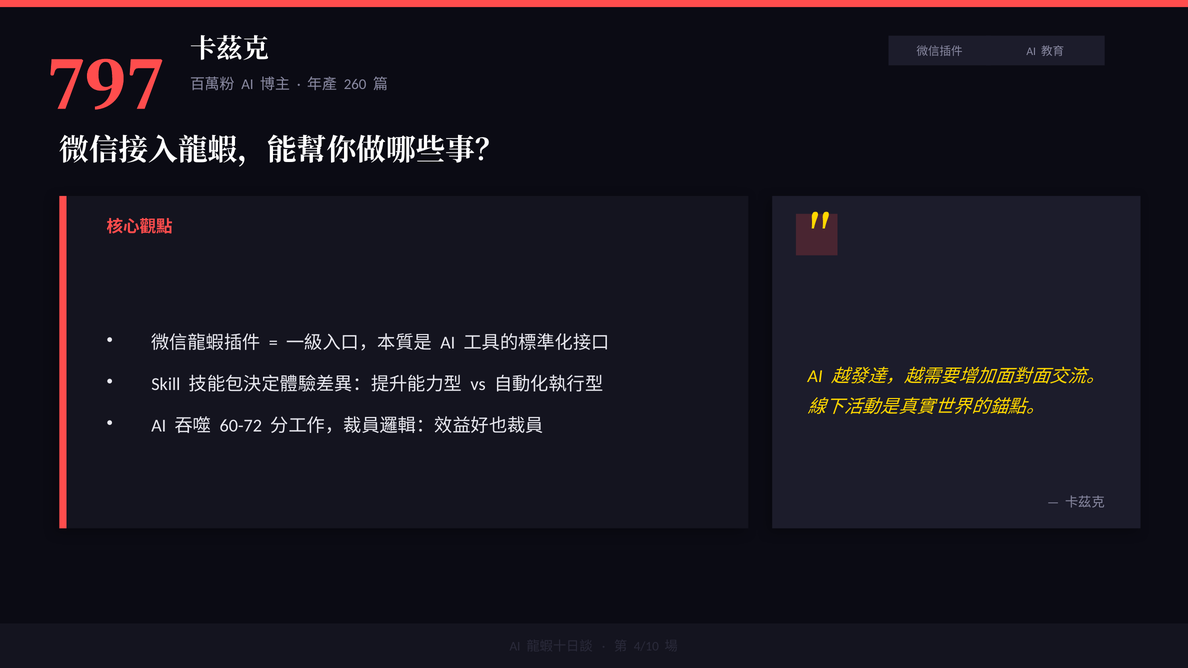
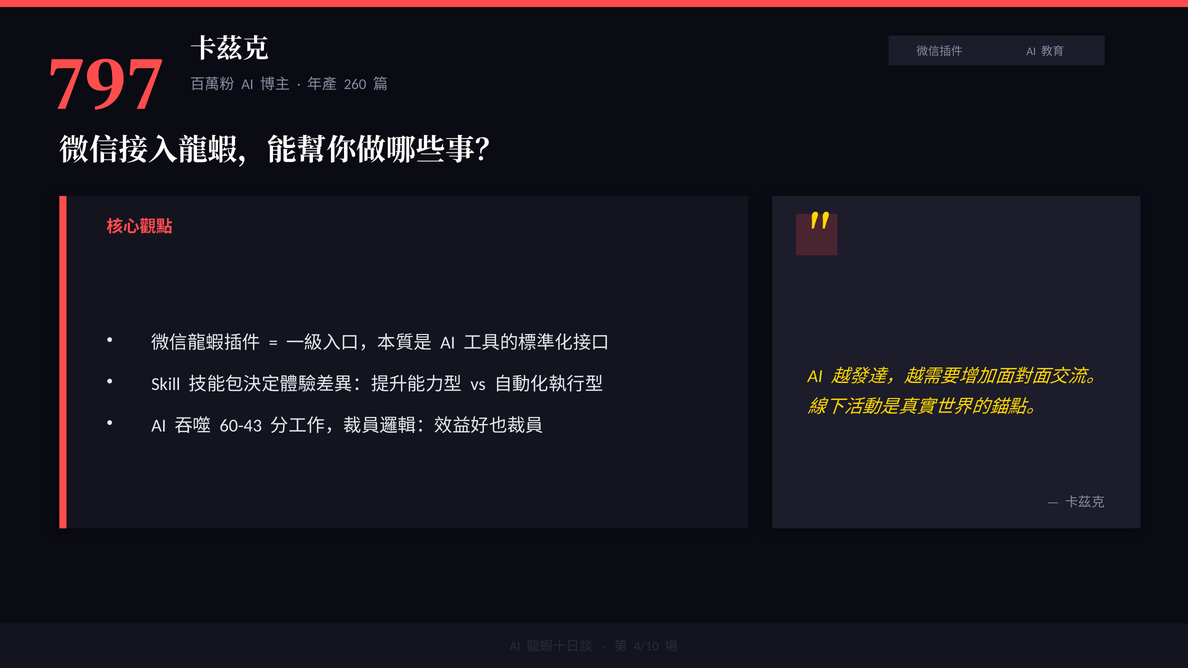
60-72: 60-72 -> 60-43
